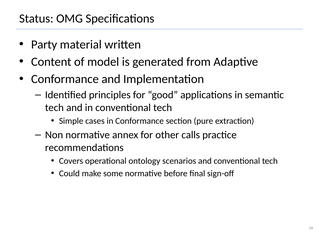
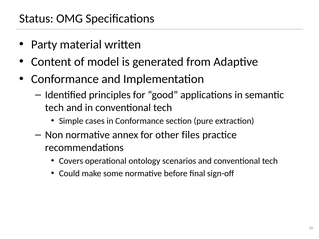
calls: calls -> files
